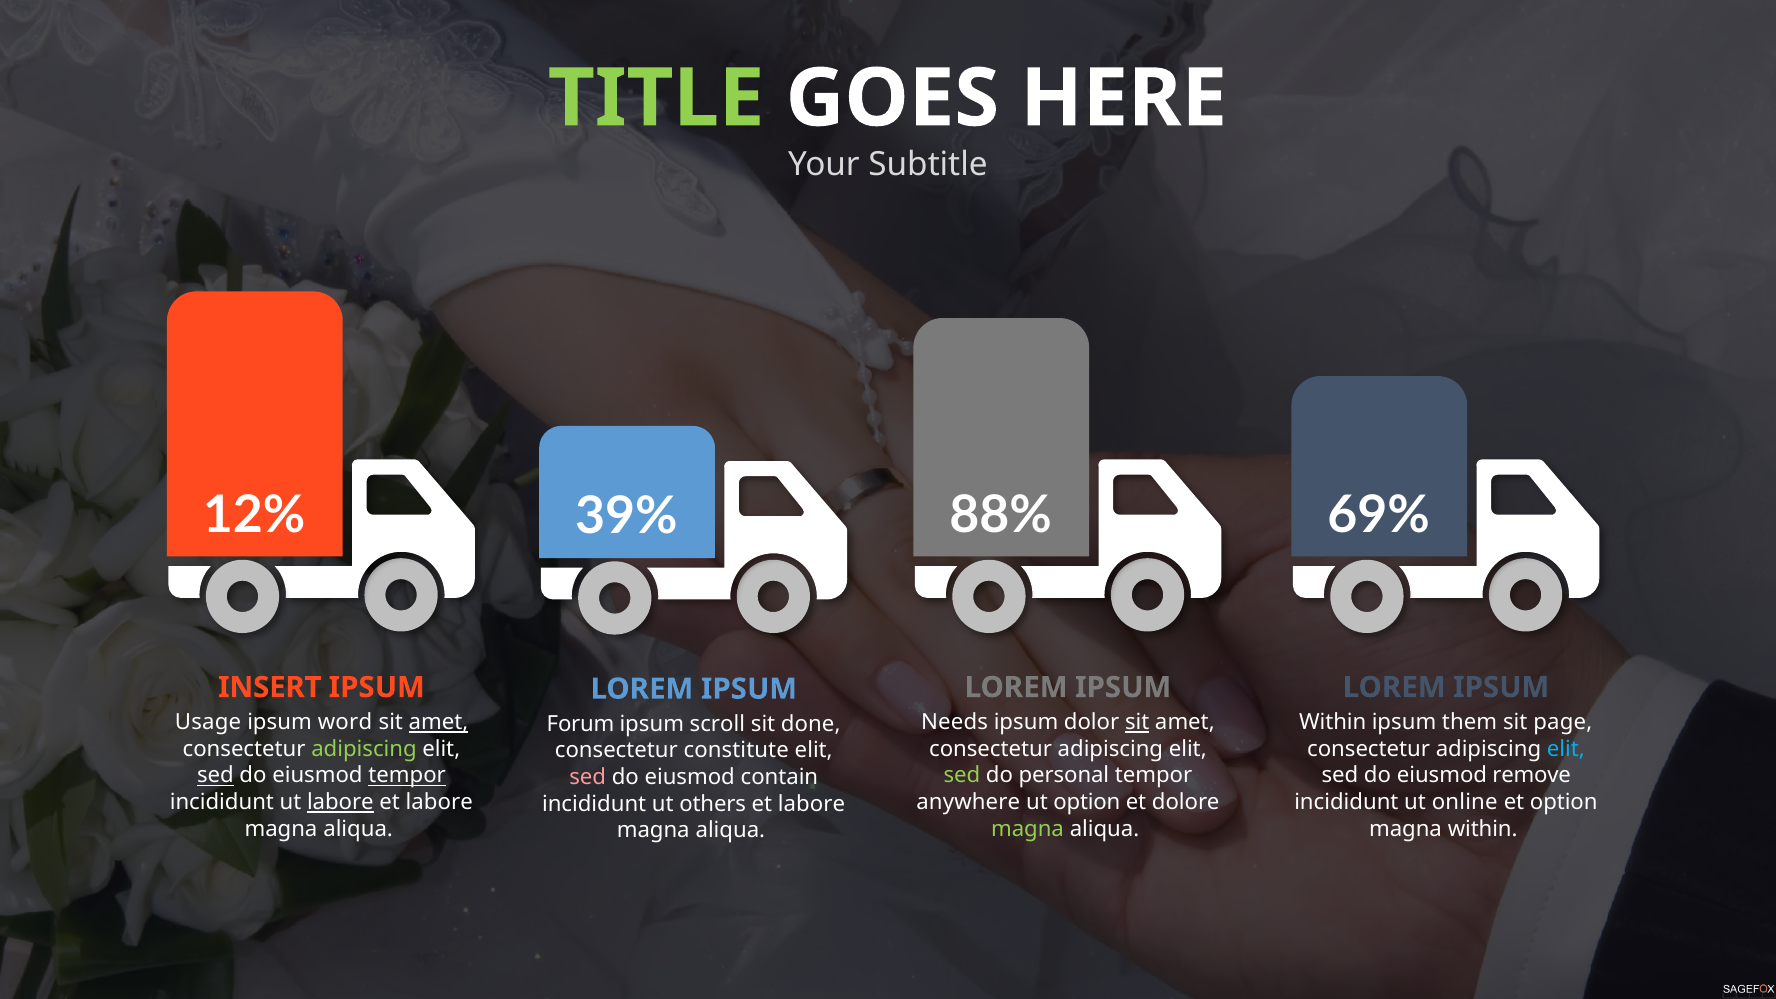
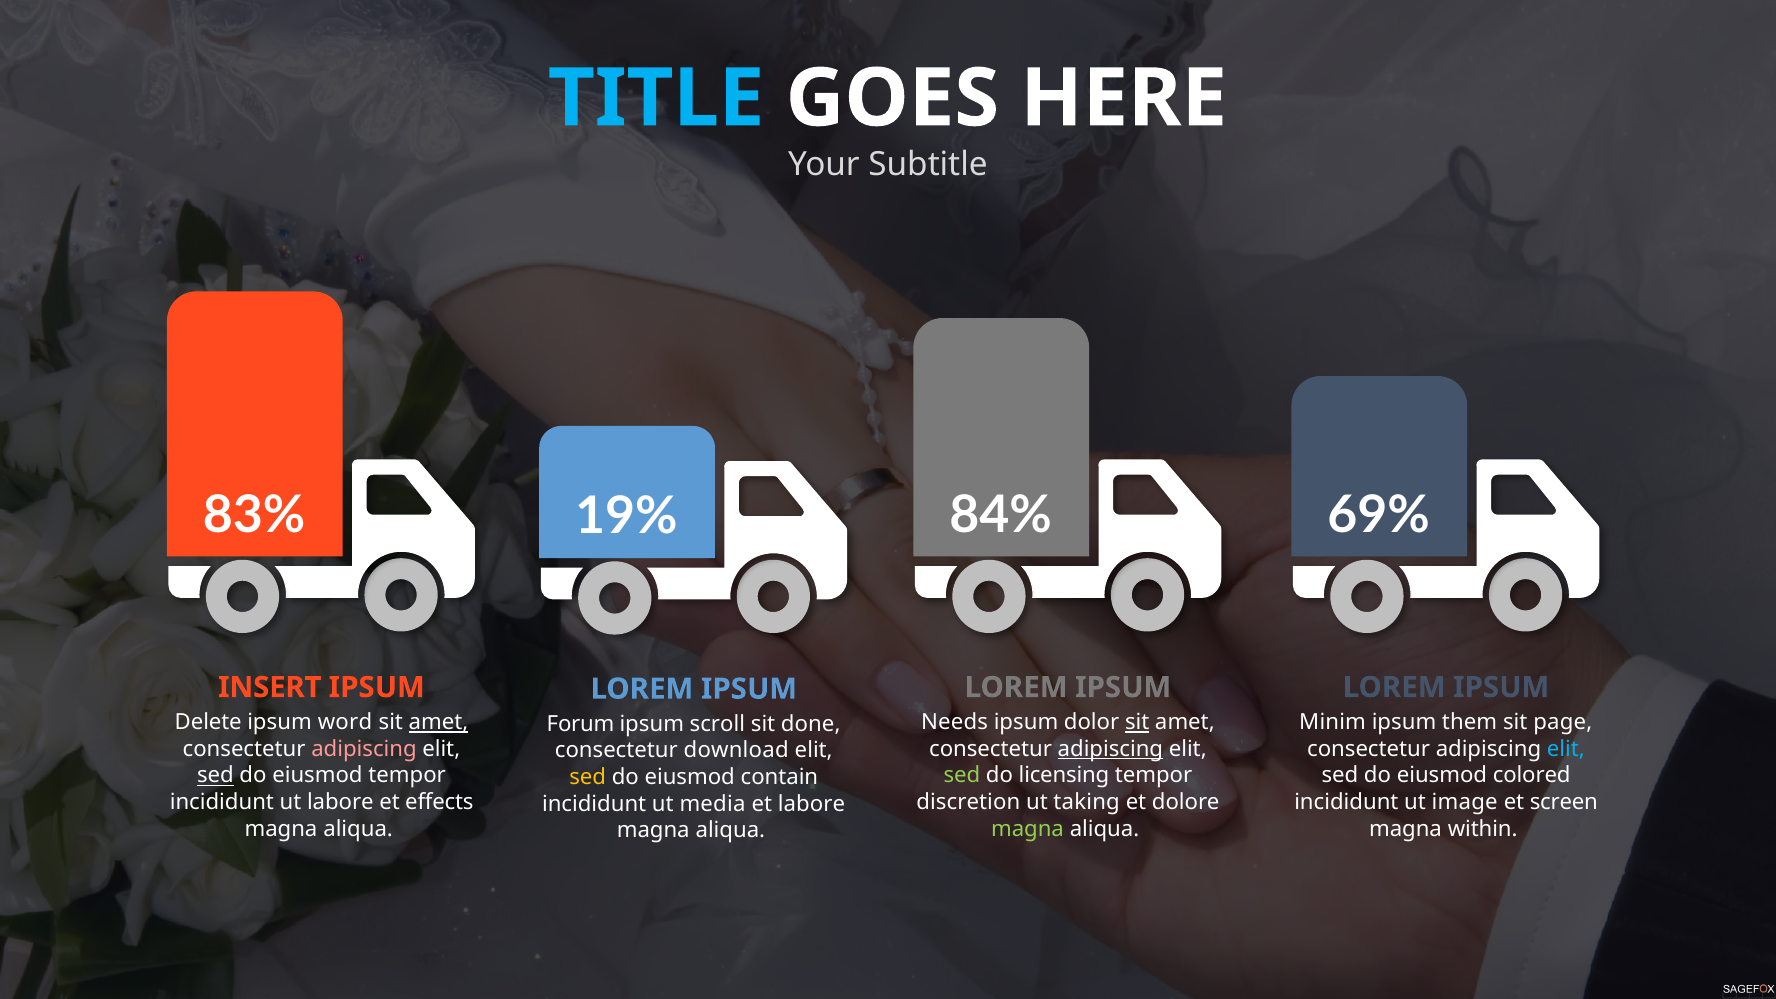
TITLE colour: light green -> light blue
12%: 12% -> 83%
88%: 88% -> 84%
39%: 39% -> 19%
Usage: Usage -> Delete
Within at (1333, 722): Within -> Minim
adipiscing at (364, 749) colour: light green -> pink
adipiscing at (1110, 749) underline: none -> present
constitute: constitute -> download
tempor at (407, 776) underline: present -> none
personal: personal -> licensing
remove: remove -> colored
sed at (588, 777) colour: pink -> yellow
labore at (340, 802) underline: present -> none
labore at (439, 802): labore -> effects
anywhere: anywhere -> discretion
ut option: option -> taking
online: online -> image
et option: option -> screen
others: others -> media
